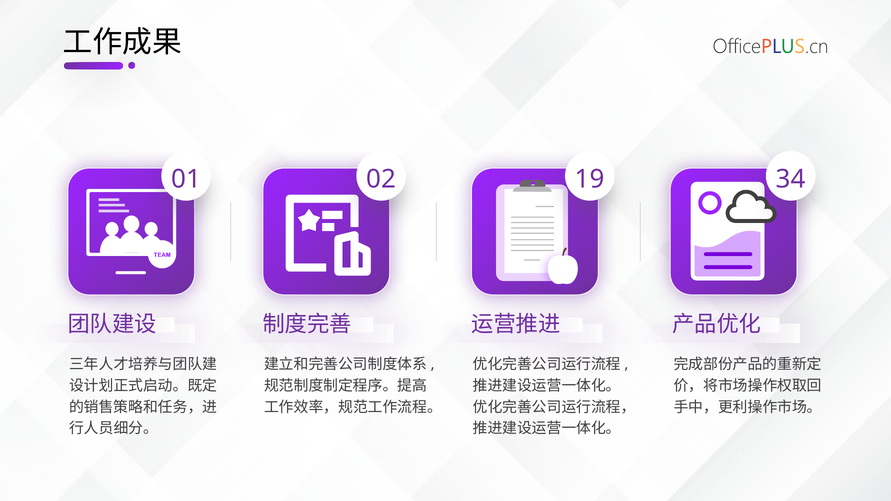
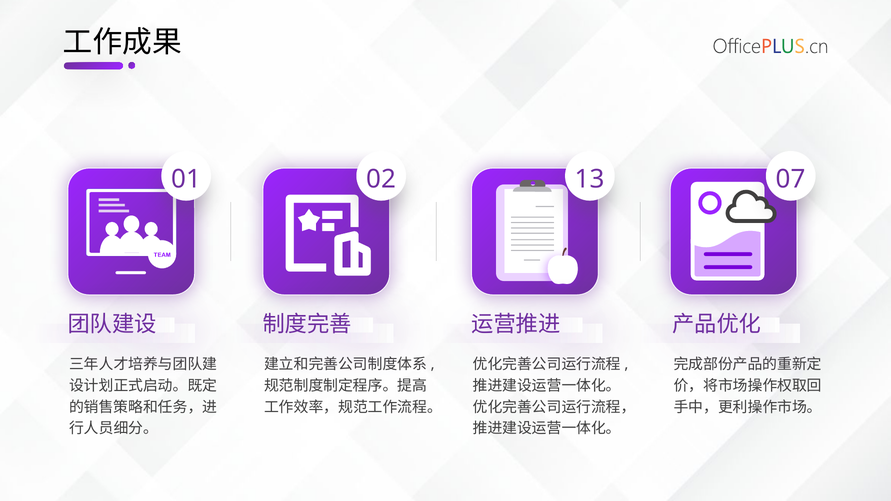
19: 19 -> 13
34: 34 -> 07
